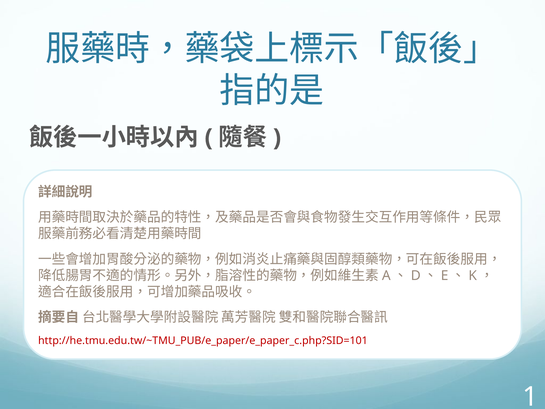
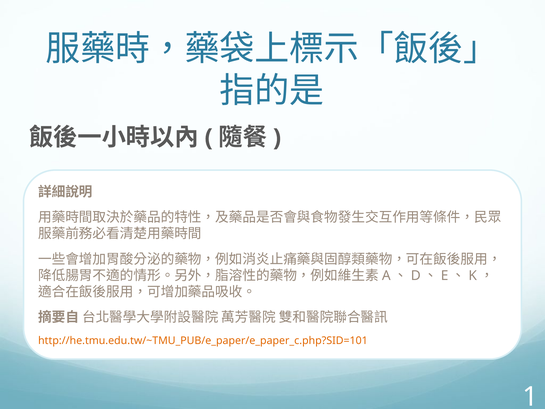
http://he.tmu.edu.tw/~TMU_PUB/e_paper/e_paper_c.php?SID=101 colour: red -> orange
